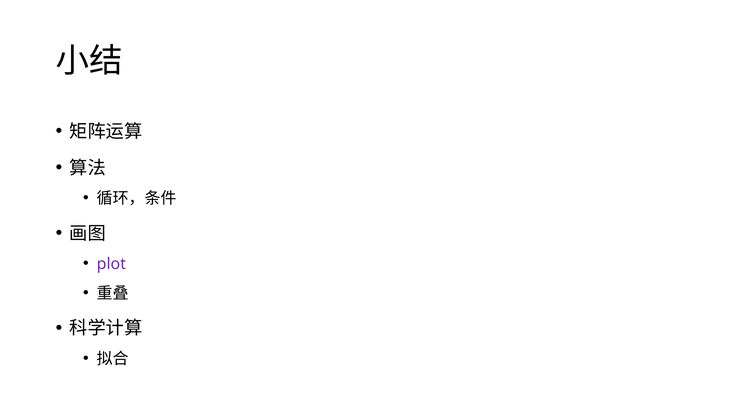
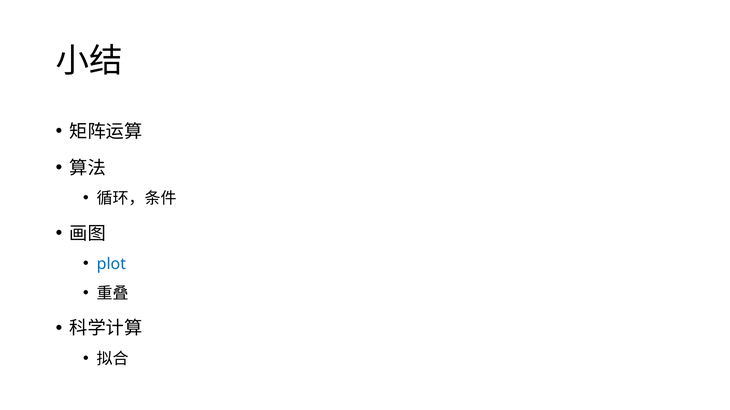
plot colour: purple -> blue
